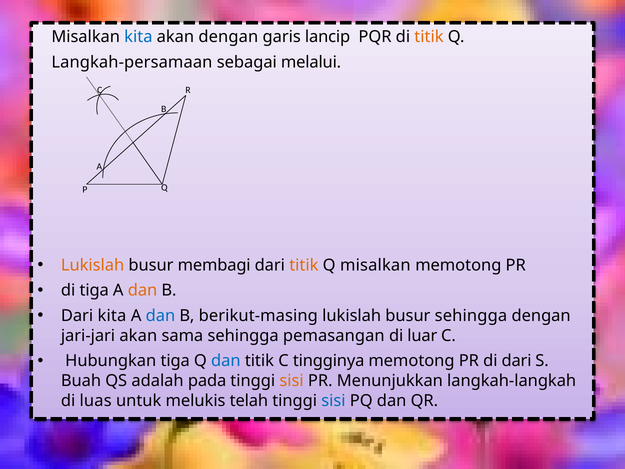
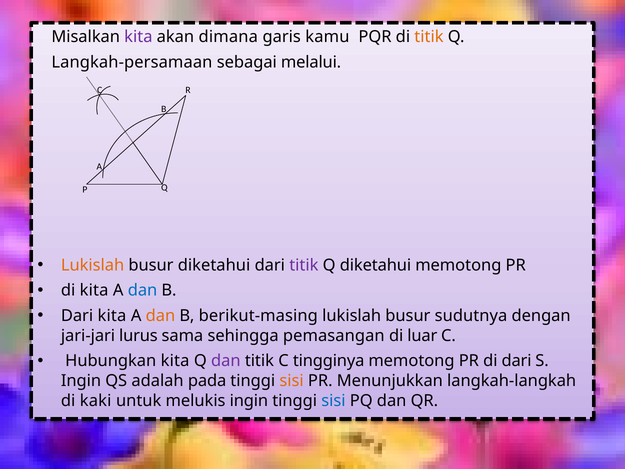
kita at (138, 37) colour: blue -> purple
akan dengan: dengan -> dimana
lancip: lancip -> kamu
busur membagi: membagi -> diketahui
titik at (304, 265) colour: orange -> purple
Q misalkan: misalkan -> diketahui
di tiga: tiga -> kita
dan at (143, 290) colour: orange -> blue
dan at (160, 316) colour: blue -> orange
busur sehingga: sehingga -> sudutnya
jari-jari akan: akan -> lurus
Hubungkan tiga: tiga -> kita
dan at (226, 361) colour: blue -> purple
Buah at (81, 381): Buah -> Ingin
luas: luas -> kaki
melukis telah: telah -> ingin
